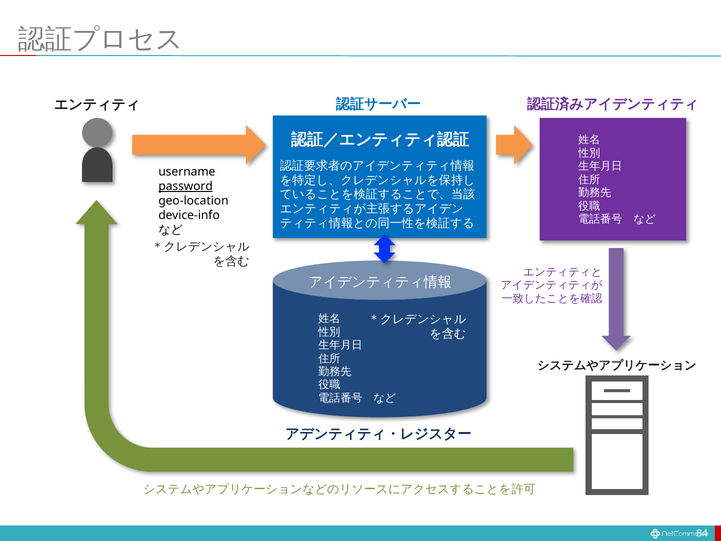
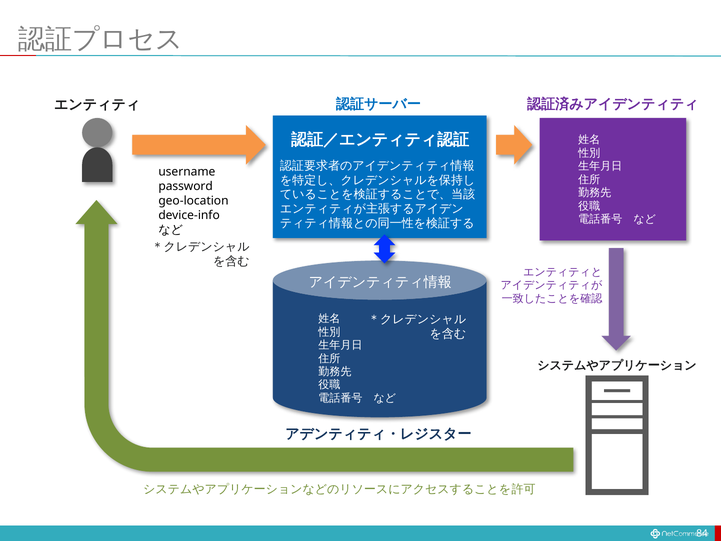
password underline: present -> none
